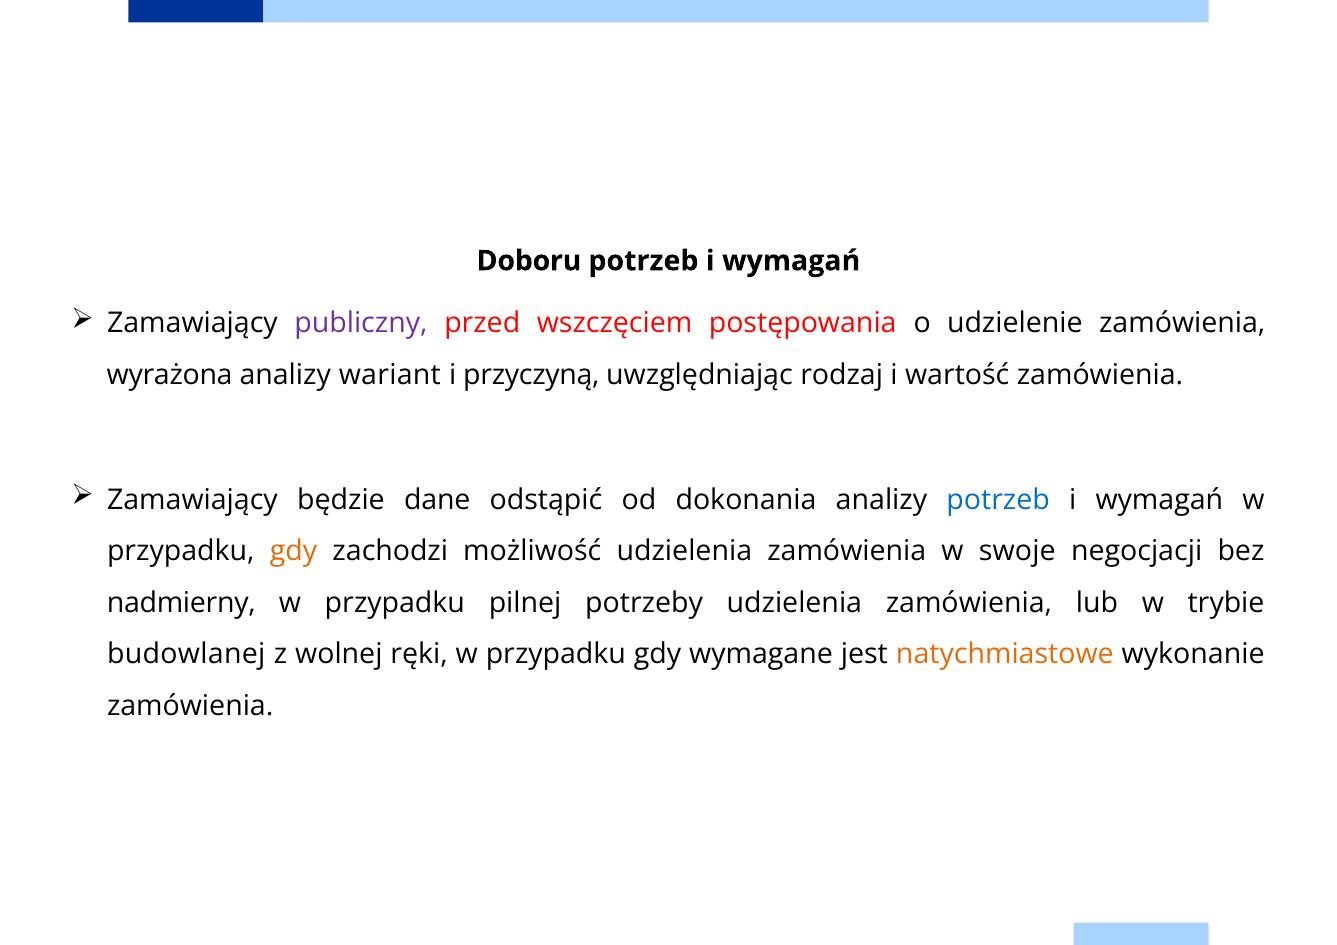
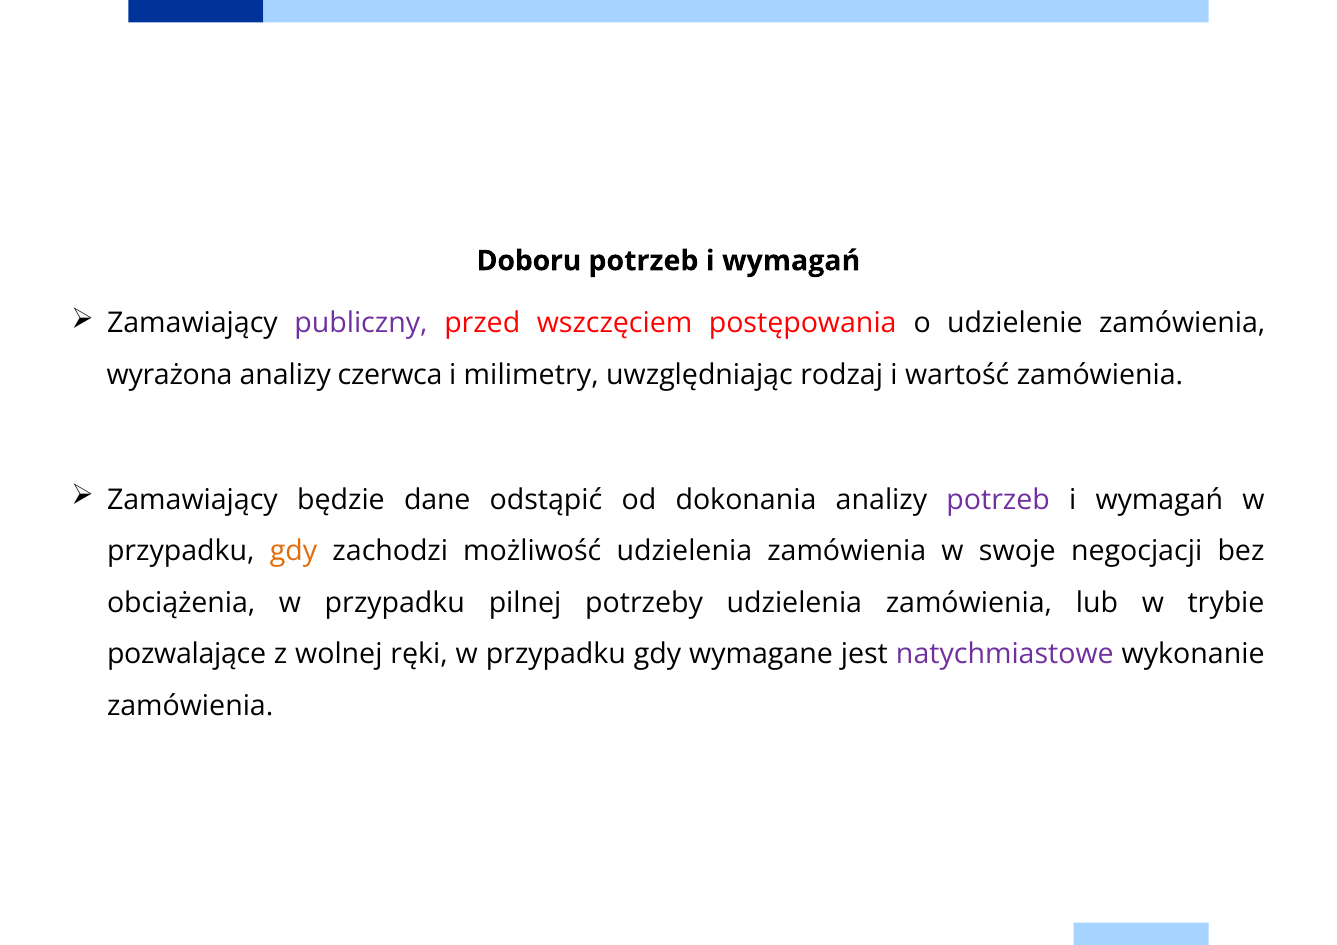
wariant: wariant -> czerwca
przyczyną: przyczyną -> milimetry
potrzeb at (998, 500) colour: blue -> purple
nadmierny: nadmierny -> obciążenia
budowlanej: budowlanej -> pozwalające
natychmiastowe colour: orange -> purple
